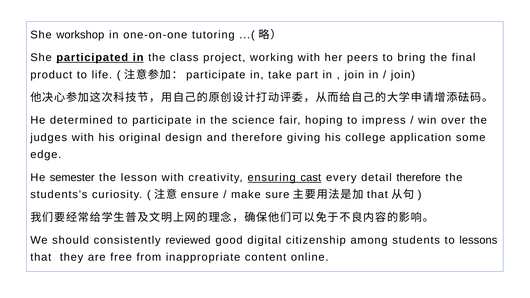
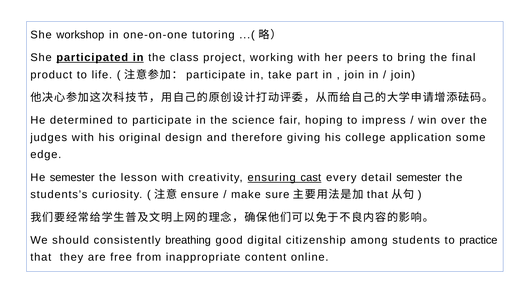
detail therefore: therefore -> semester
reviewed: reviewed -> breathing
lessons: lessons -> practice
